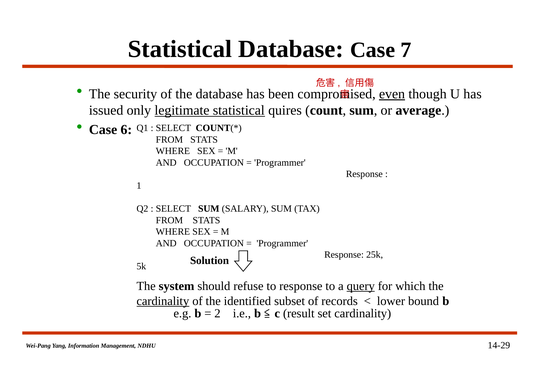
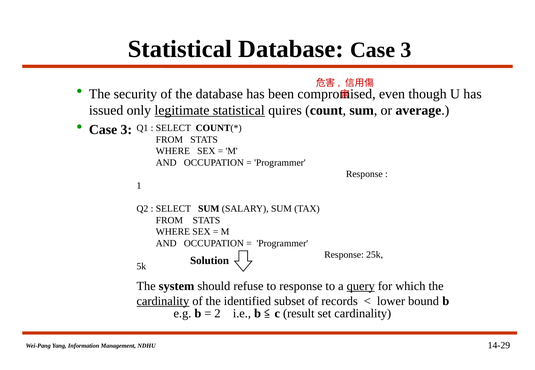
Database Case 7: 7 -> 3
even underline: present -> none
6 at (126, 130): 6 -> 3
